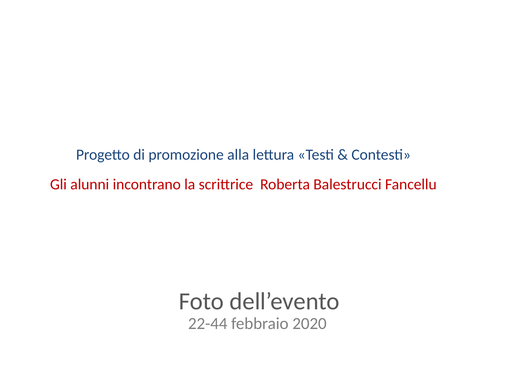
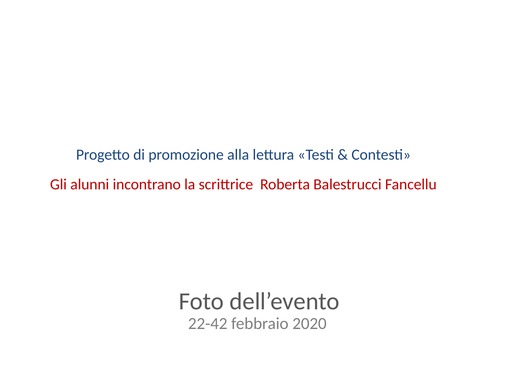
22-44: 22-44 -> 22-42
